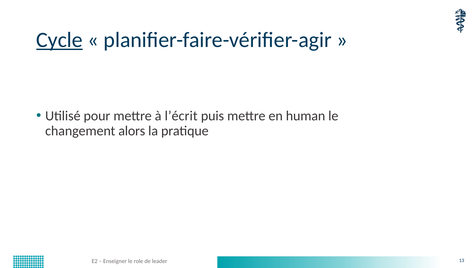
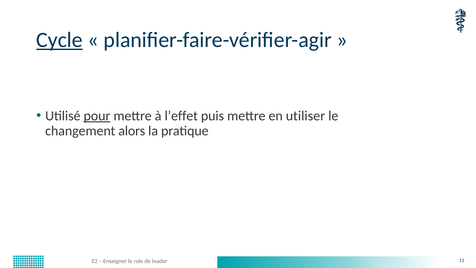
pour underline: none -> present
l’écrit: l’écrit -> l’effet
human: human -> utiliser
